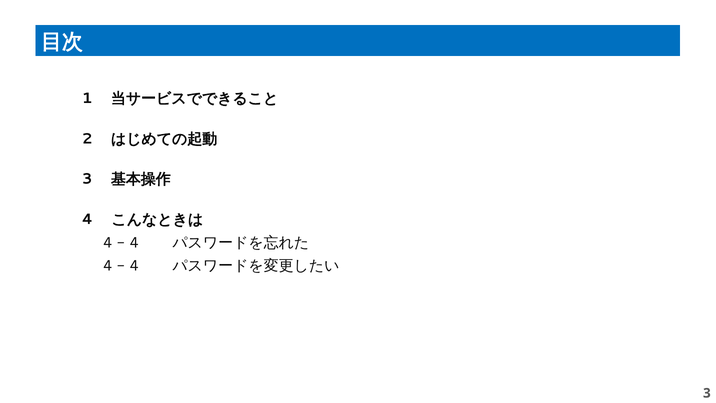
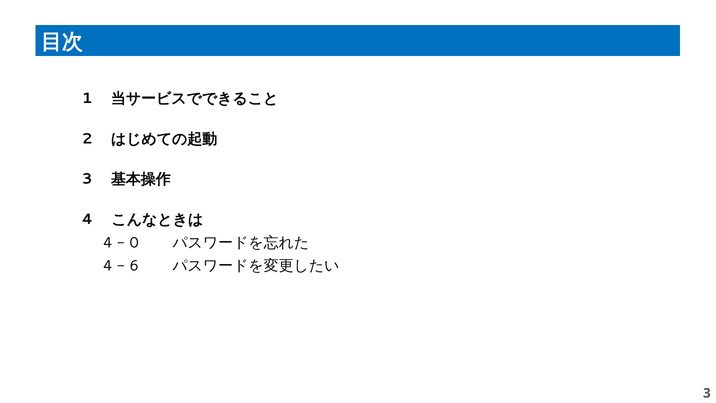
4 at (134, 243): 4 -> 0
4 at (134, 266): 4 -> 6
